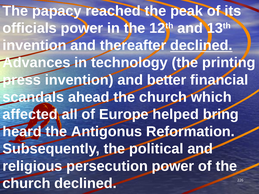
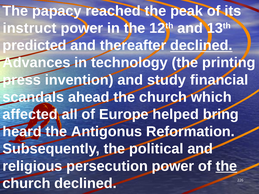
officials: officials -> instruct
invention at (34, 45): invention -> predicted
better: better -> study
the at (226, 166) underline: none -> present
